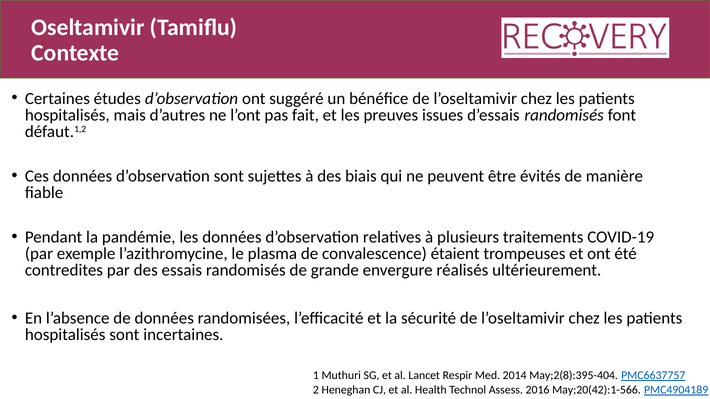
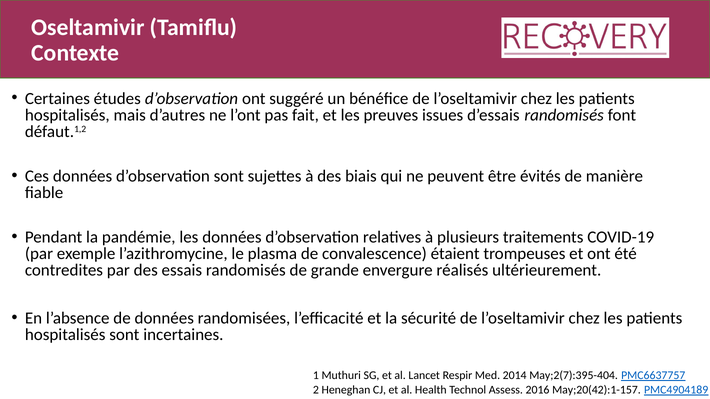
May;2(8):395-404: May;2(8):395-404 -> May;2(7):395-404
May;20(42):1-566: May;20(42):1-566 -> May;20(42):1-157
